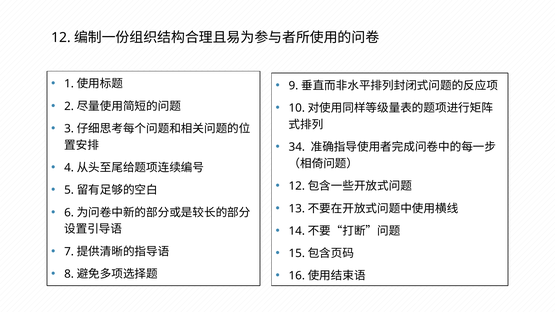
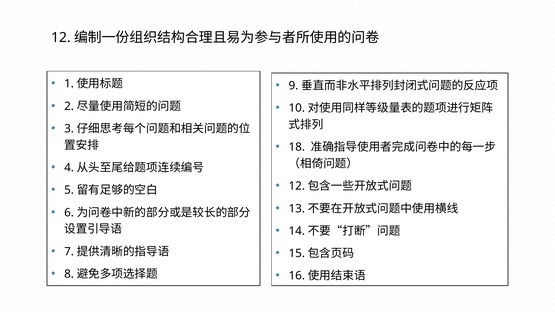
34: 34 -> 18
